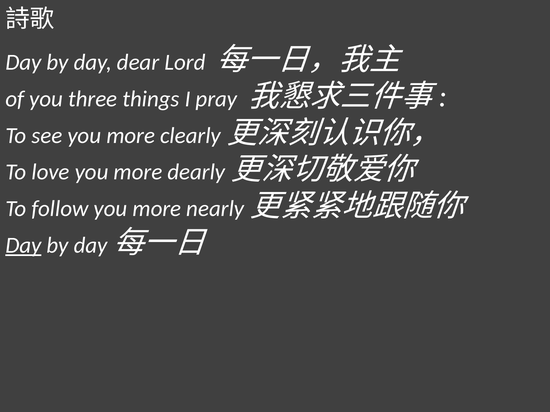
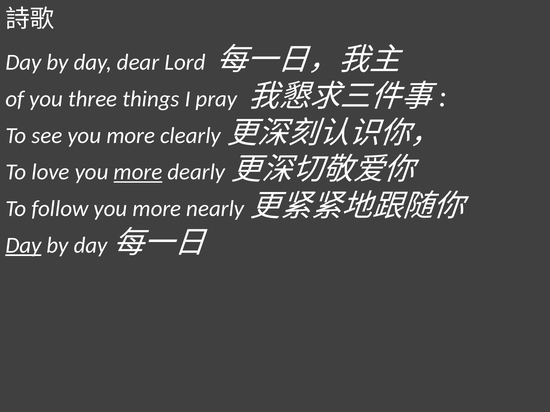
more at (138, 172) underline: none -> present
